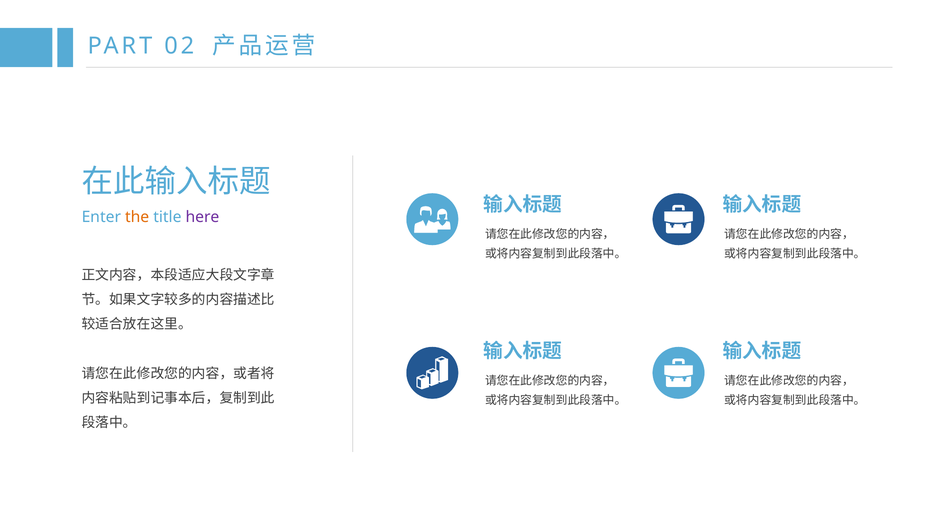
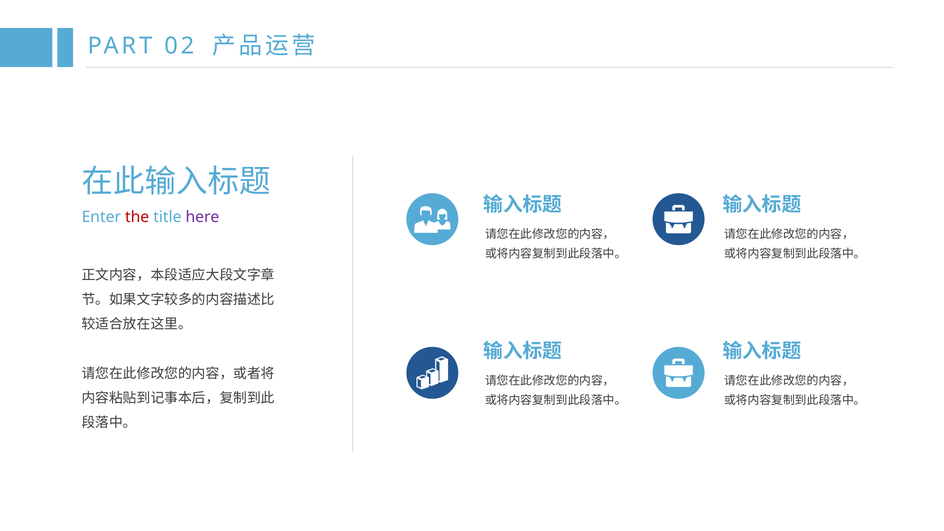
the colour: orange -> red
